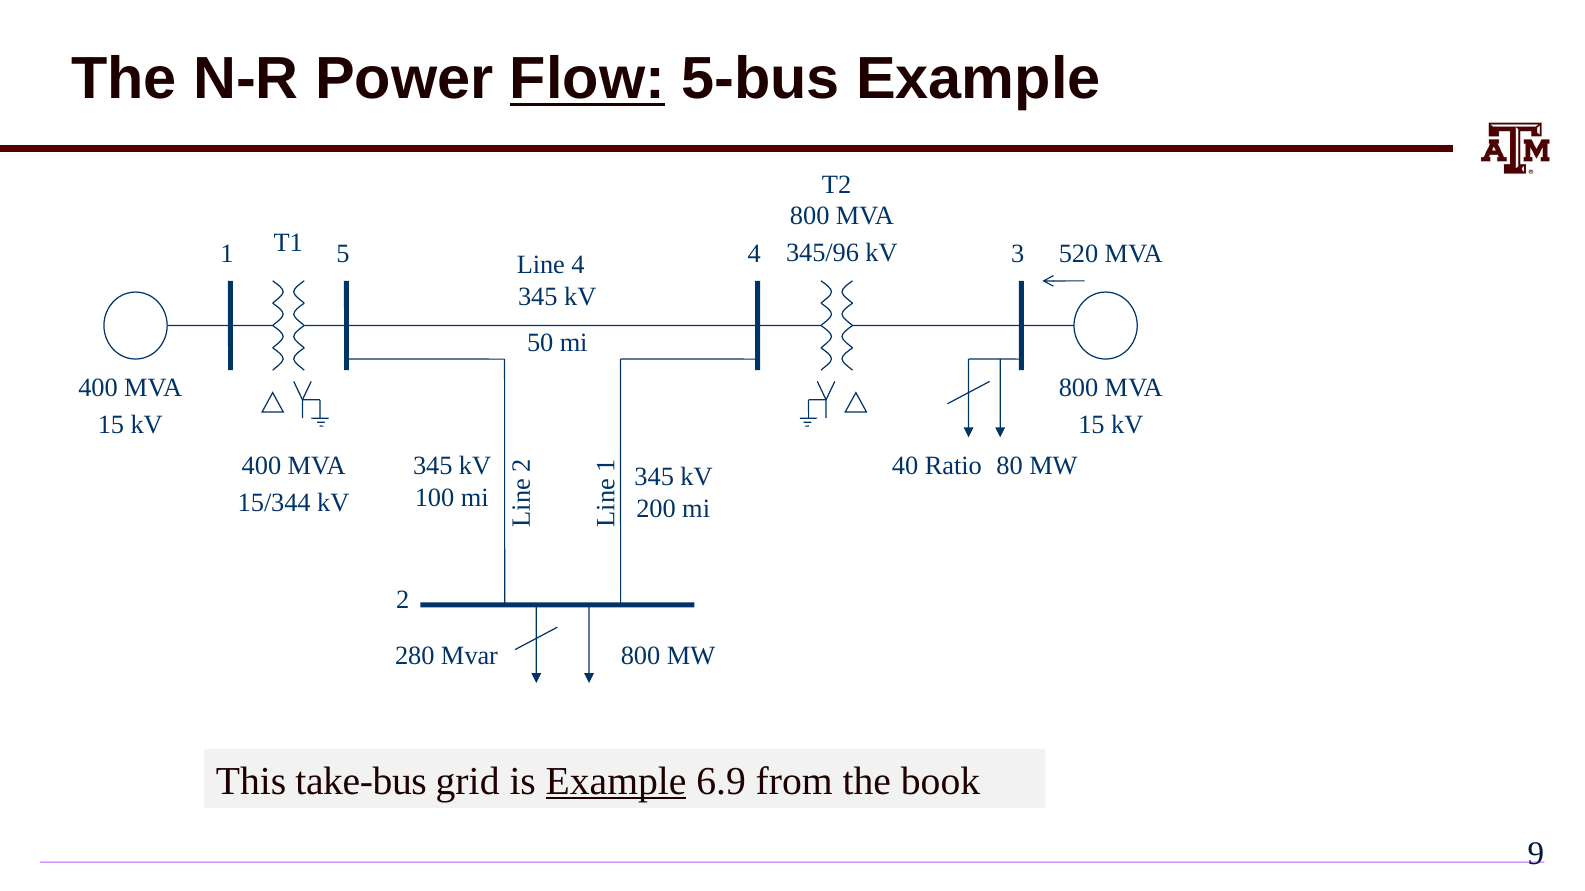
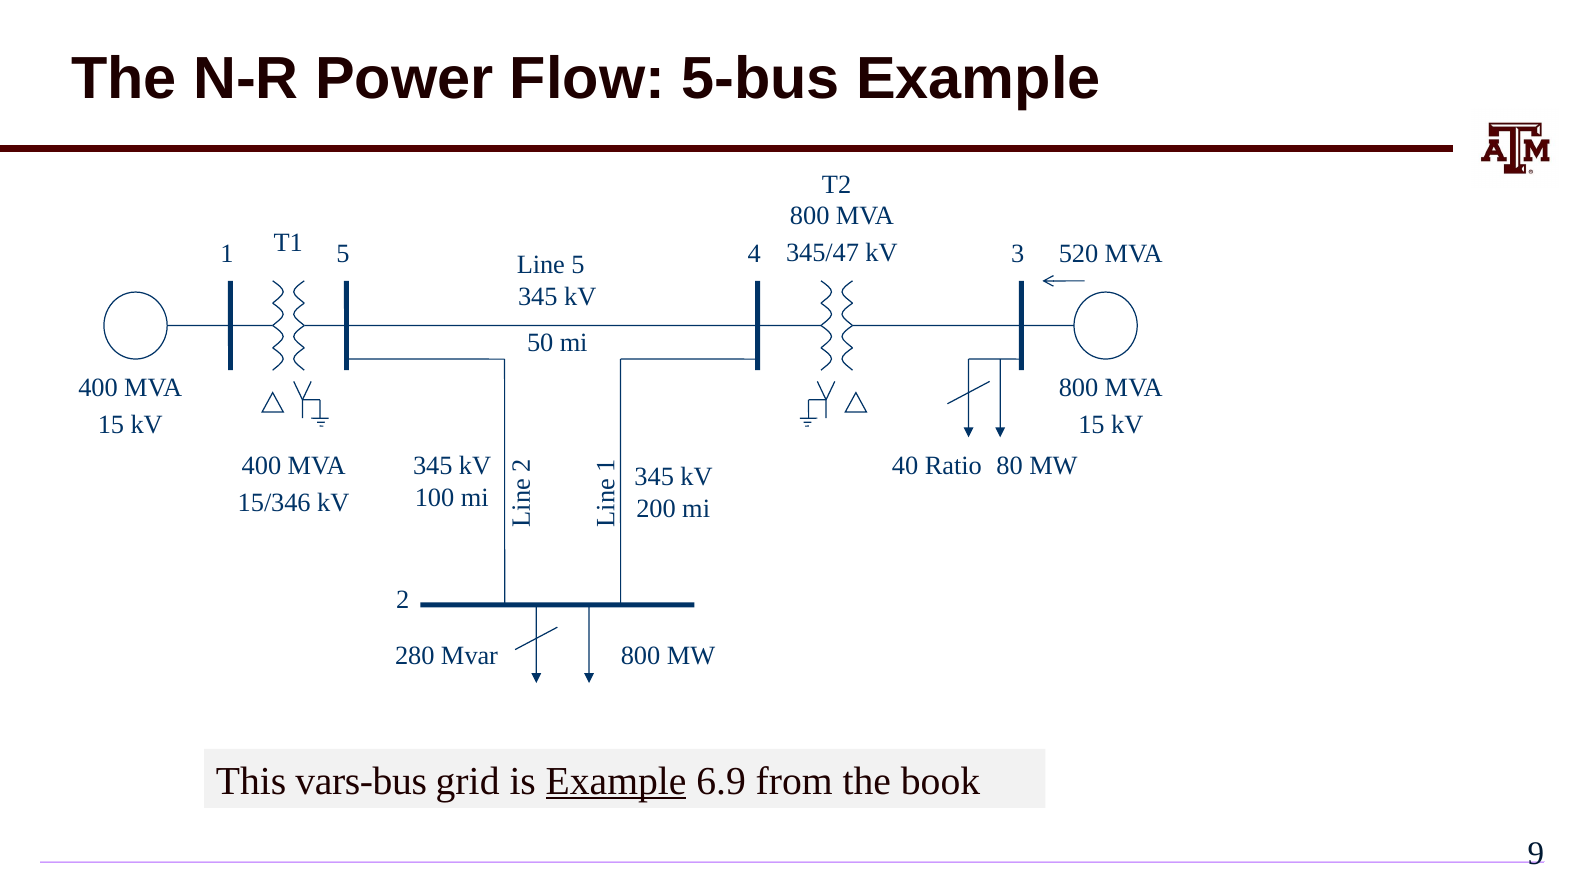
Flow underline: present -> none
345/96: 345/96 -> 345/47
Line 4: 4 -> 5
15/344: 15/344 -> 15/346
take-bus: take-bus -> vars-bus
